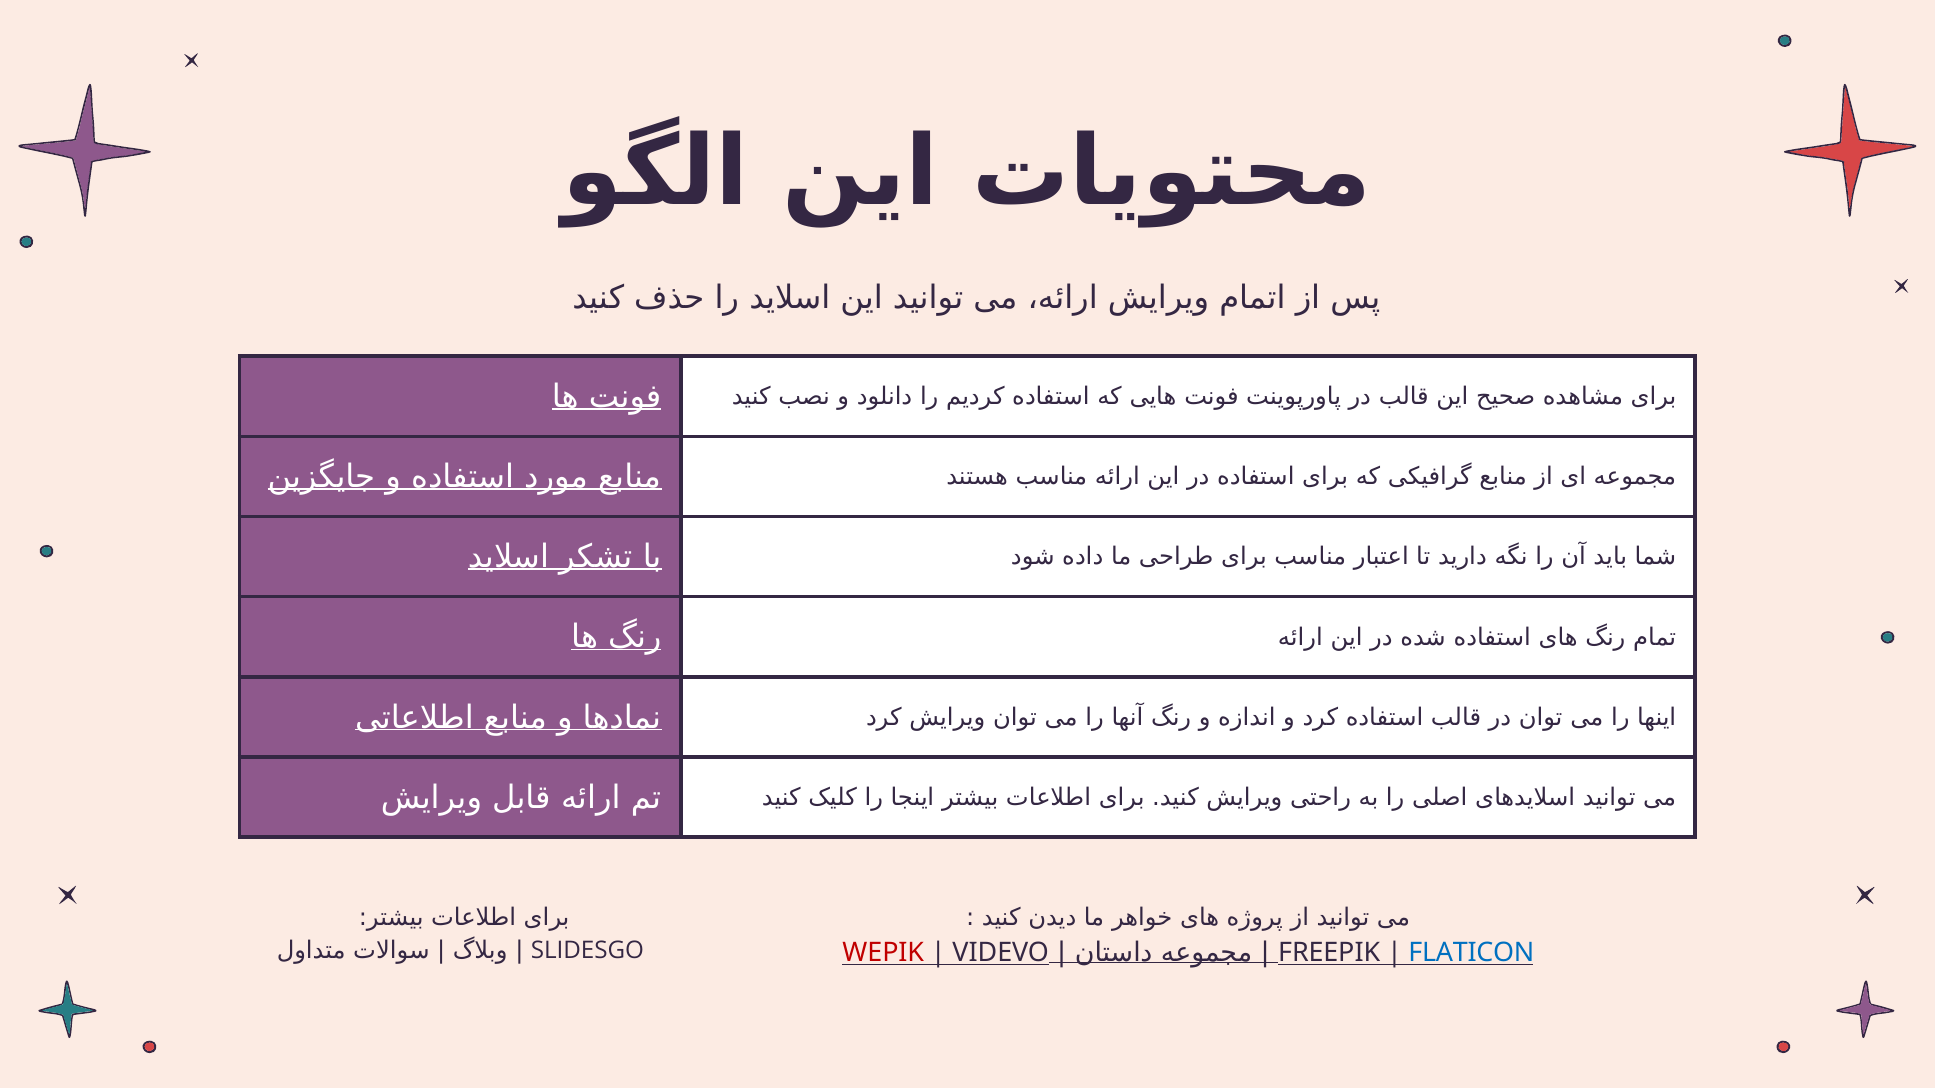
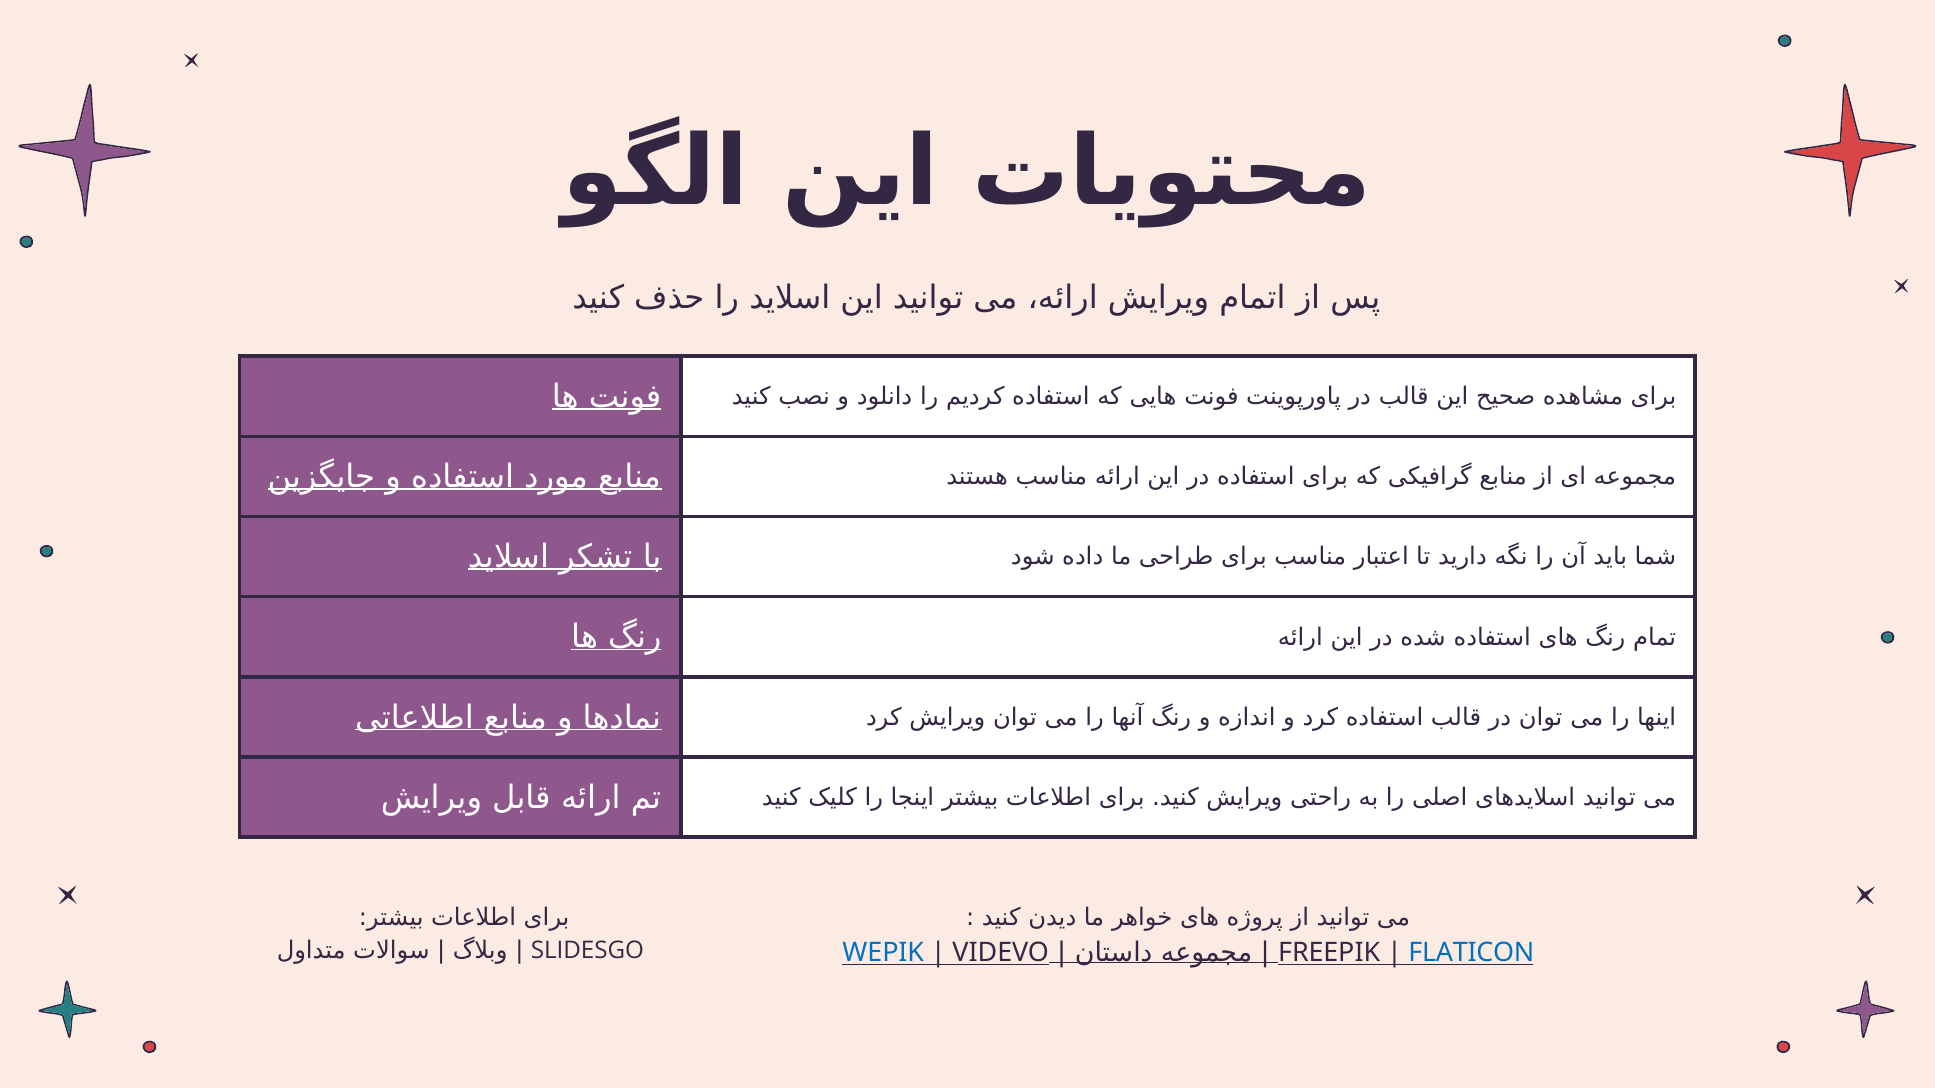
WEPIK colour: red -> blue
